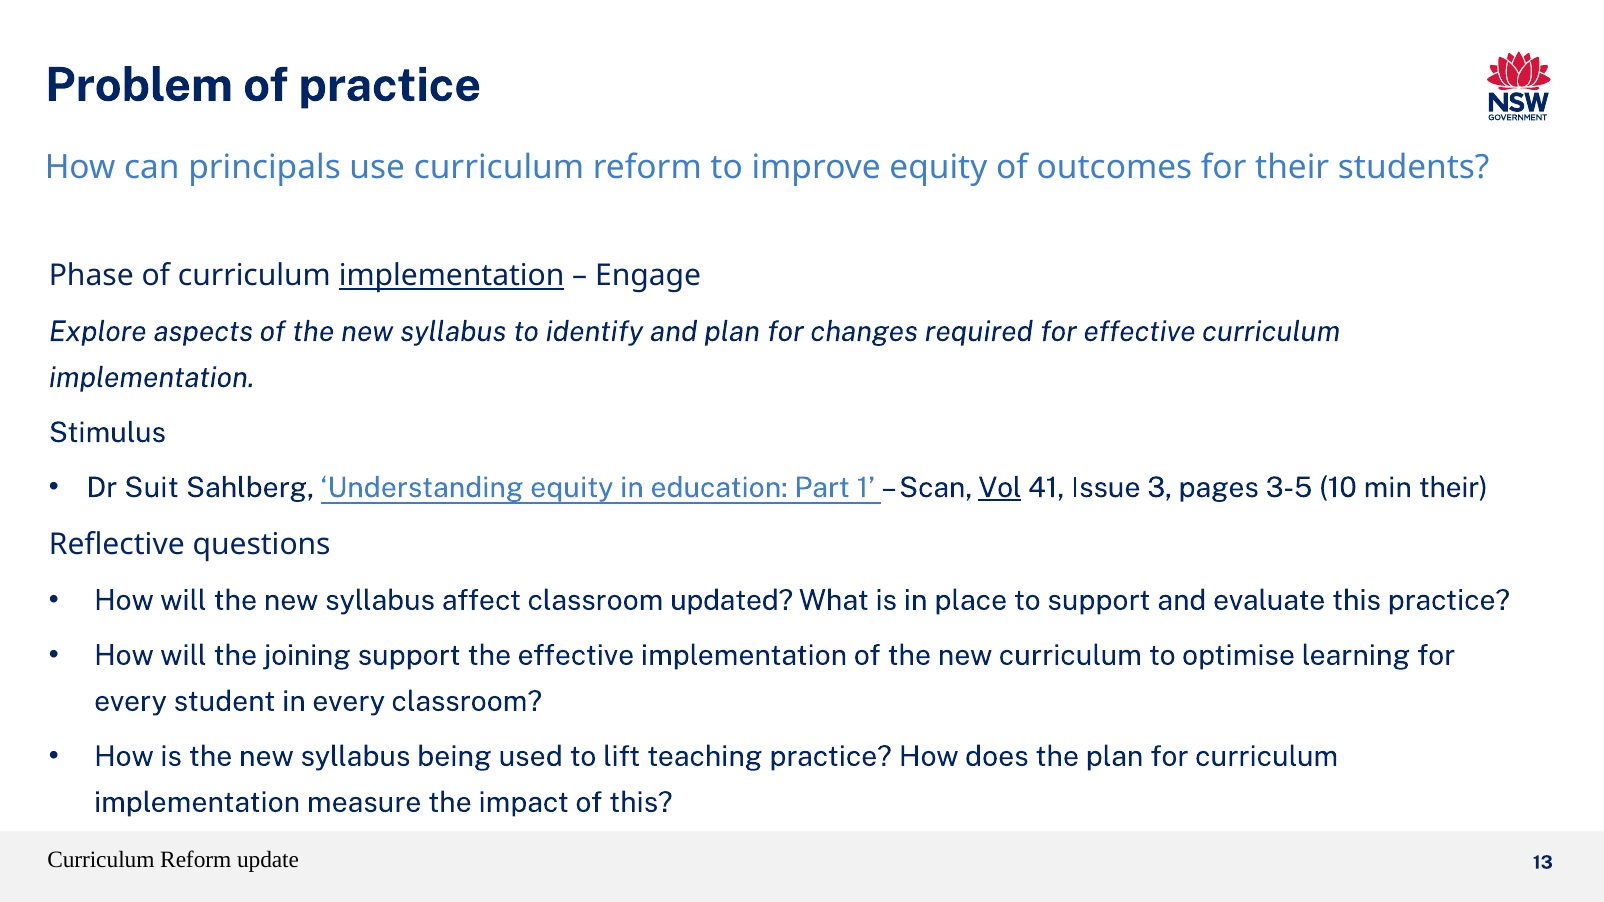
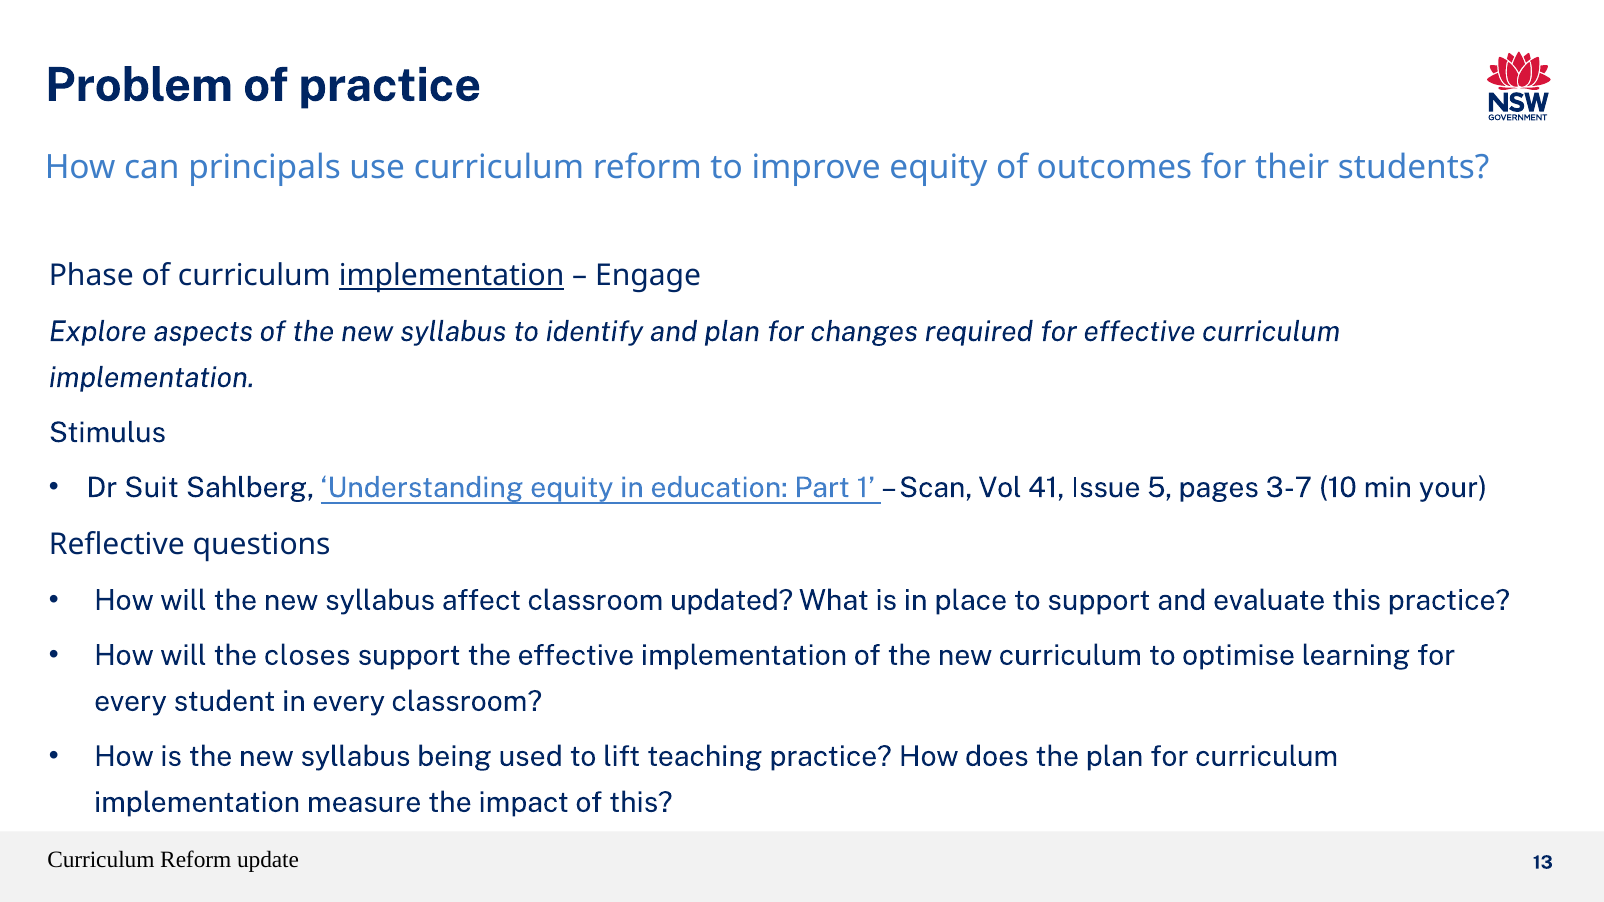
Vol underline: present -> none
3: 3 -> 5
3-5: 3-5 -> 3-7
min their: their -> your
joining: joining -> closes
